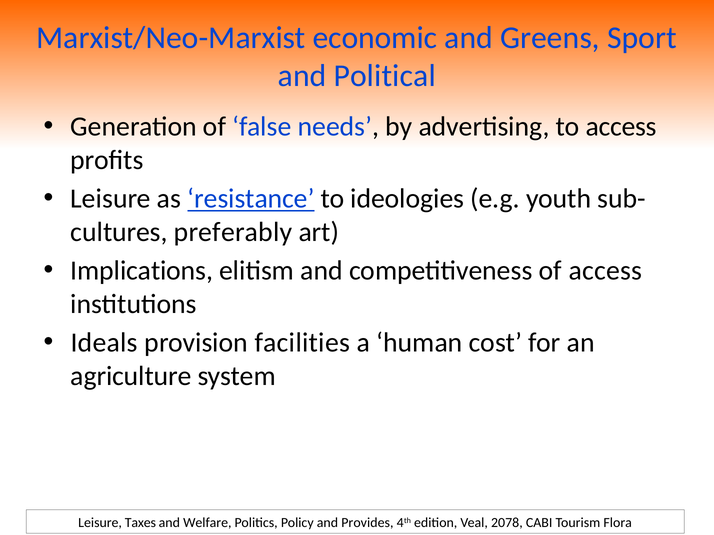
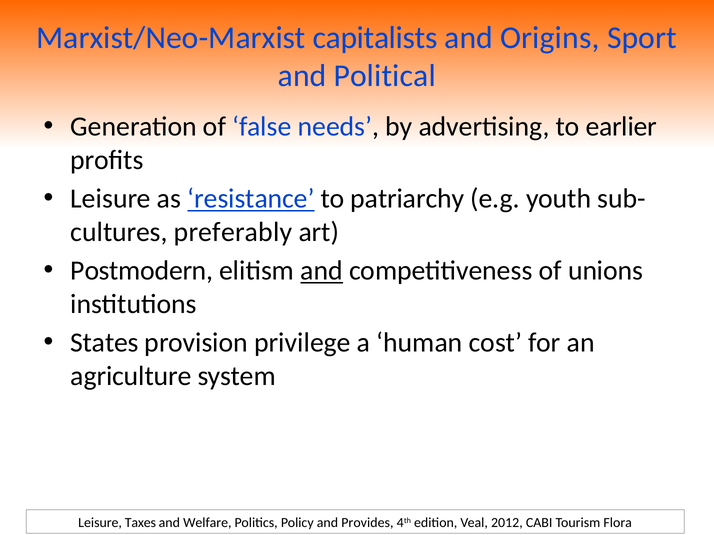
economic: economic -> capitalists
Greens: Greens -> Origins
to access: access -> earlier
ideologies: ideologies -> patriarchy
Implications: Implications -> Postmodern
and at (322, 271) underline: none -> present
of access: access -> unions
Ideals: Ideals -> States
facilities: facilities -> privilege
2078: 2078 -> 2012
